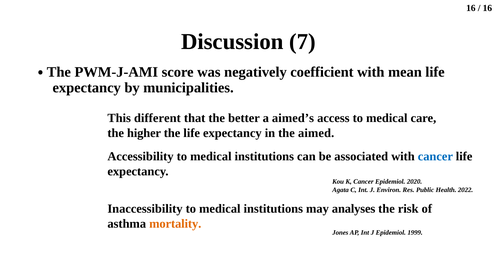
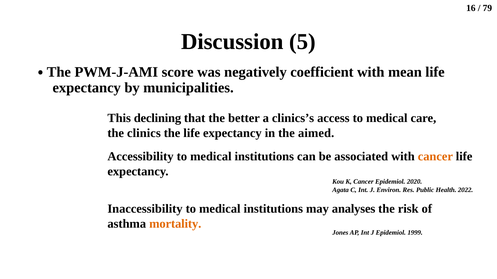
16 at (487, 8): 16 -> 79
7: 7 -> 5
different: different -> declining
aimed’s: aimed’s -> clinics’s
higher: higher -> clinics
cancer at (435, 157) colour: blue -> orange
